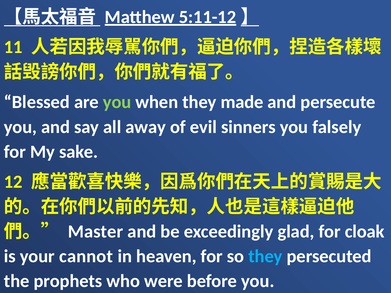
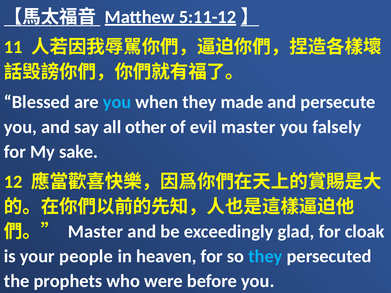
you at (117, 102) colour: light green -> light blue
away: away -> other
evil sinners: sinners -> master
cannot: cannot -> people
